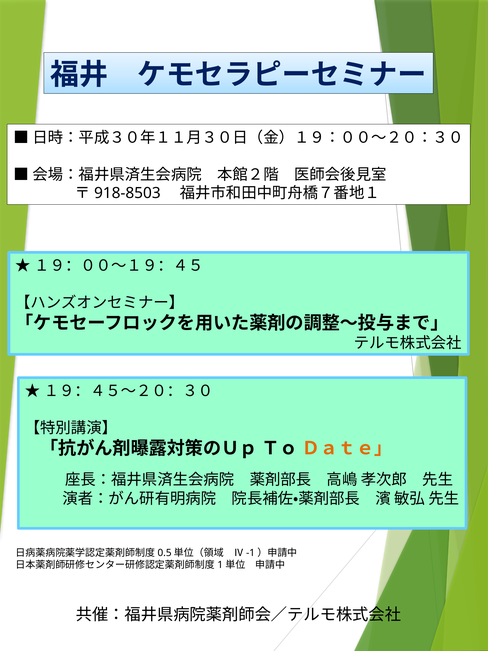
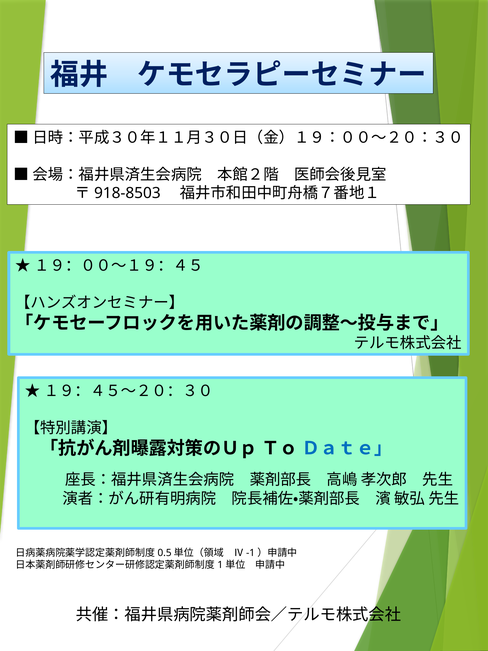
Ｄａｔｅ」 colour: orange -> blue
